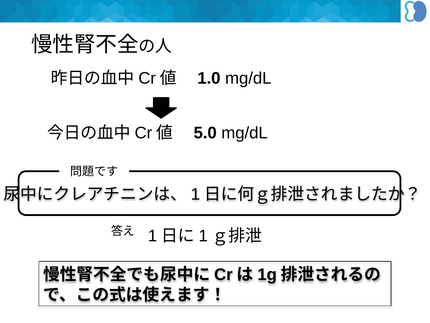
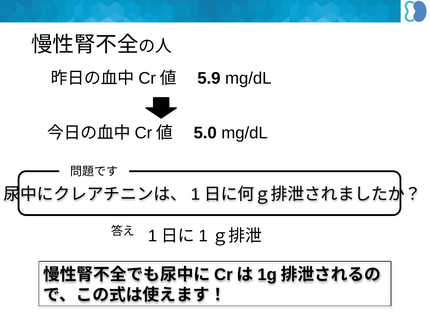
1.0: 1.0 -> 5.9
